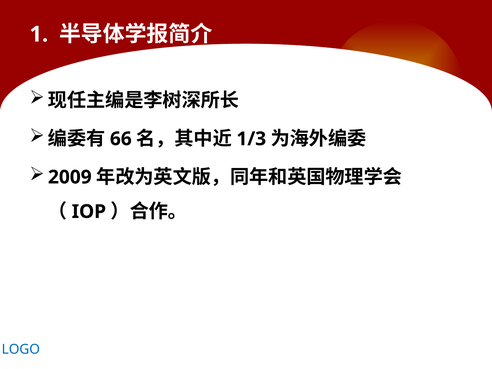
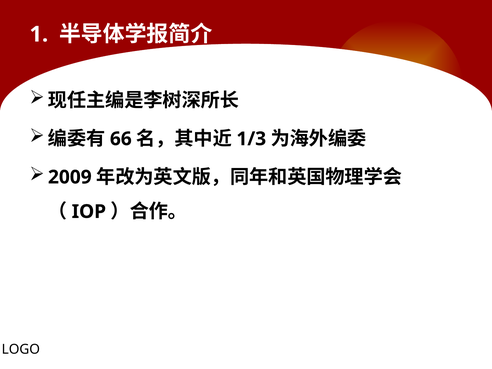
LOGO colour: blue -> black
